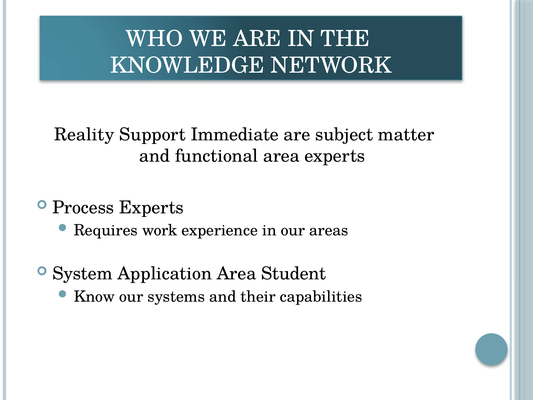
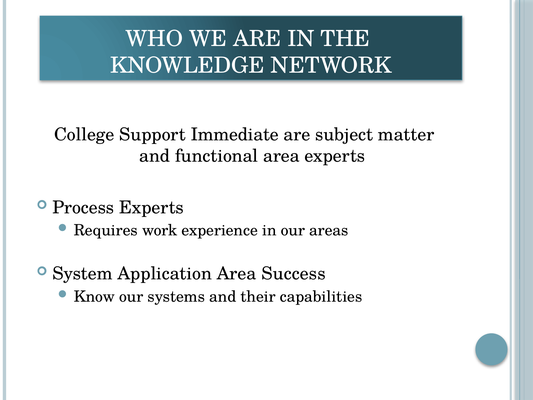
Reality: Reality -> College
Student: Student -> Success
